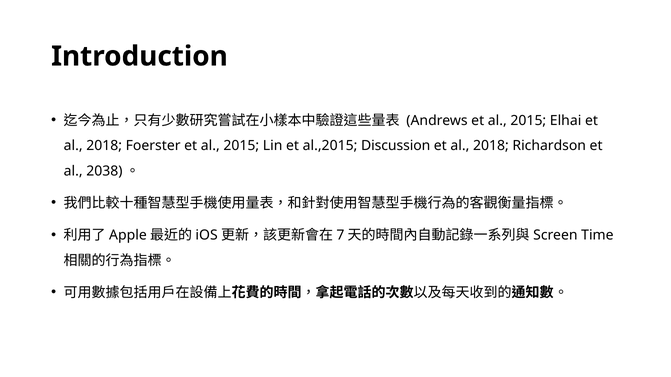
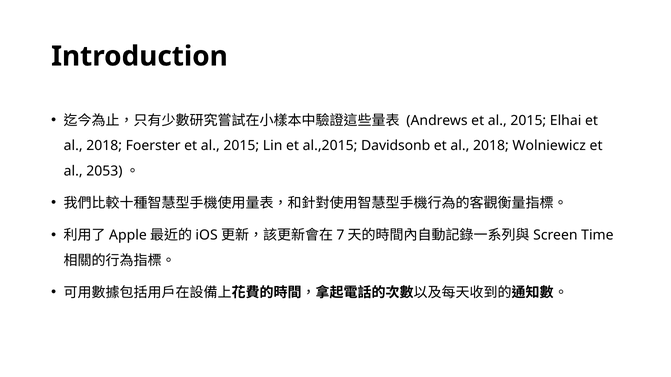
Discussion: Discussion -> Davidsonb
Richardson: Richardson -> Wolniewicz
2038: 2038 -> 2053
